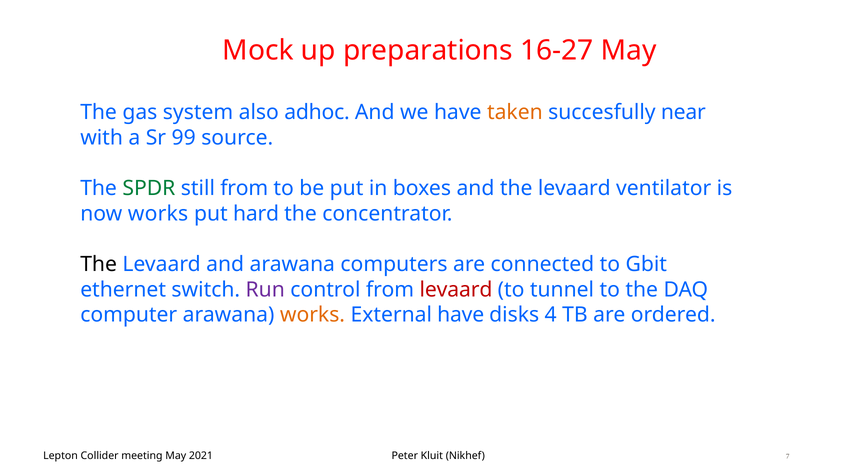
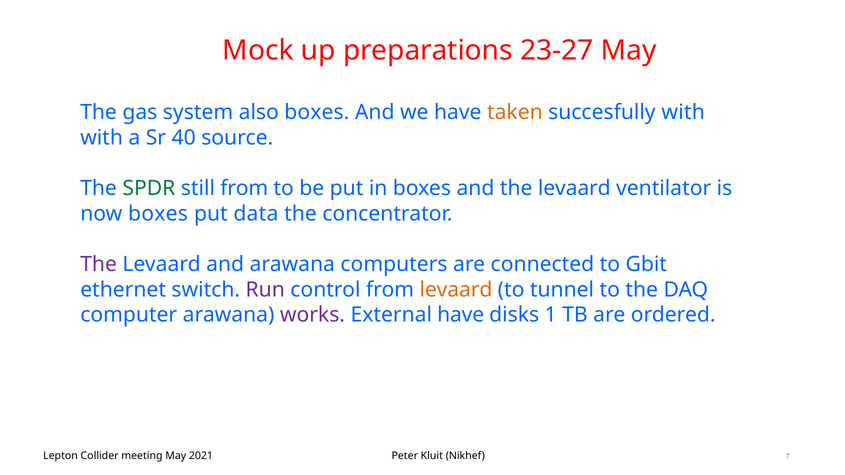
16-27: 16-27 -> 23-27
also adhoc: adhoc -> boxes
succesfully near: near -> with
99: 99 -> 40
now works: works -> boxes
hard: hard -> data
The at (99, 264) colour: black -> purple
levaard at (456, 290) colour: red -> orange
works at (312, 315) colour: orange -> purple
4: 4 -> 1
